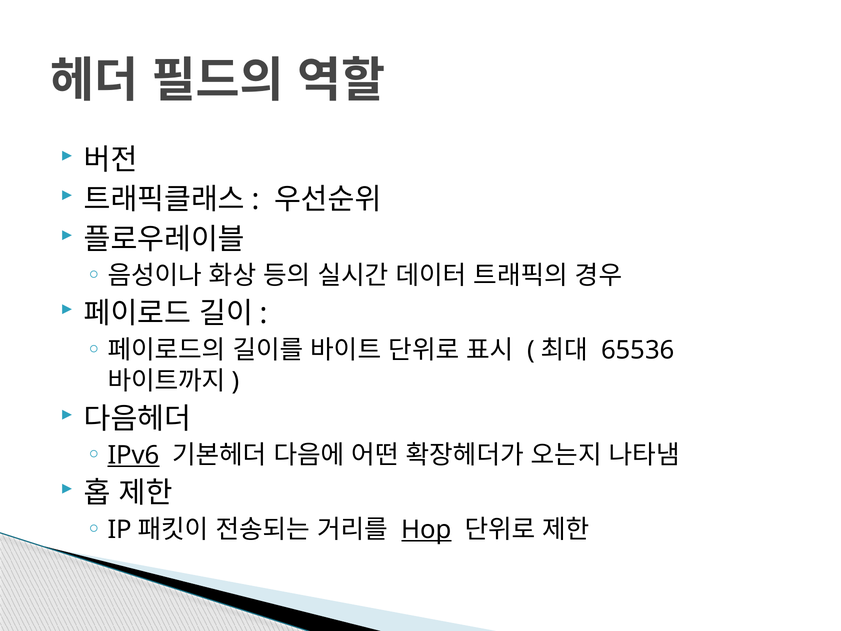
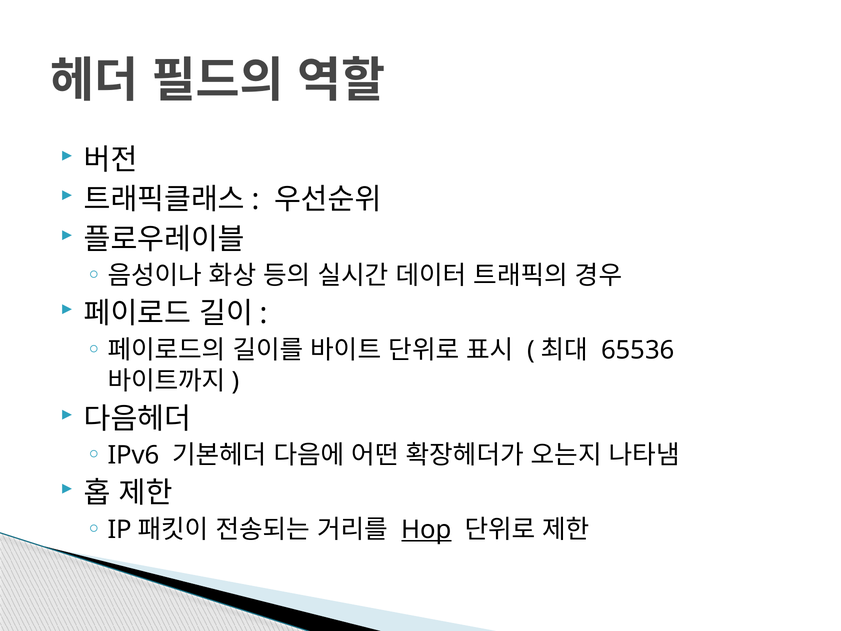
IPv6 underline: present -> none
